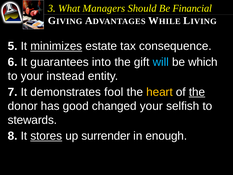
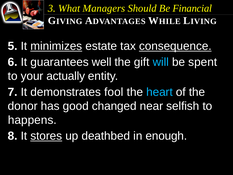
consequence underline: none -> present
into: into -> well
which: which -> spent
instead: instead -> actually
heart colour: yellow -> light blue
the at (197, 92) underline: present -> none
changed your: your -> near
stewards: stewards -> happens
surrender: surrender -> deathbed
